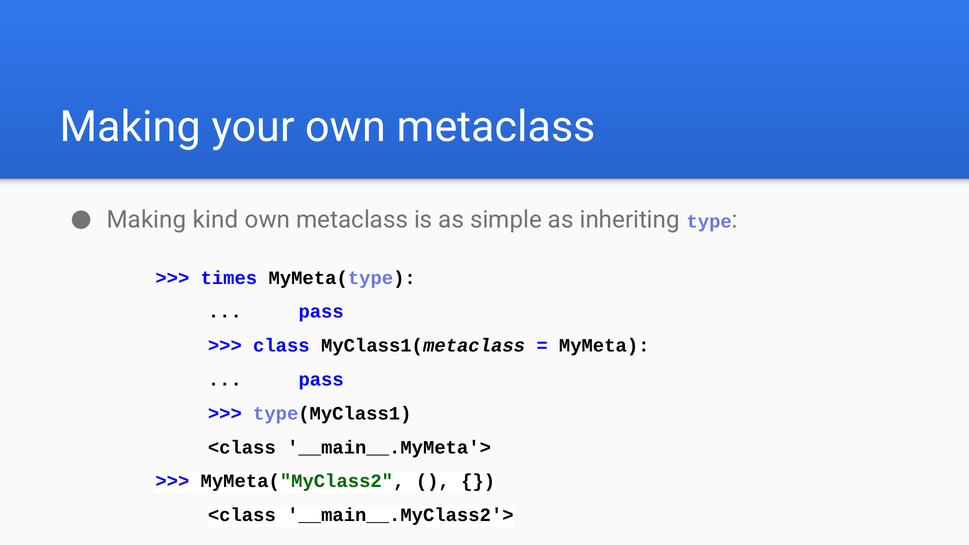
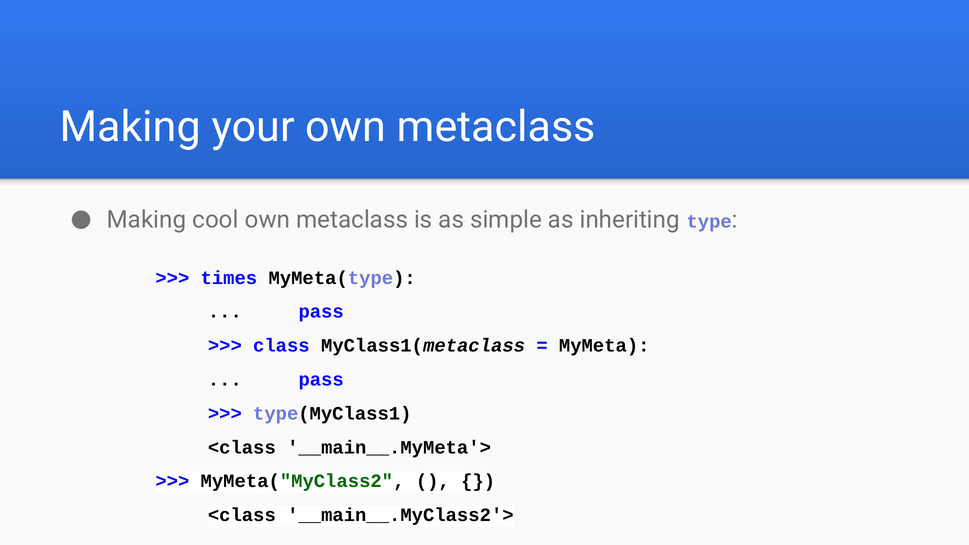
kind: kind -> cool
